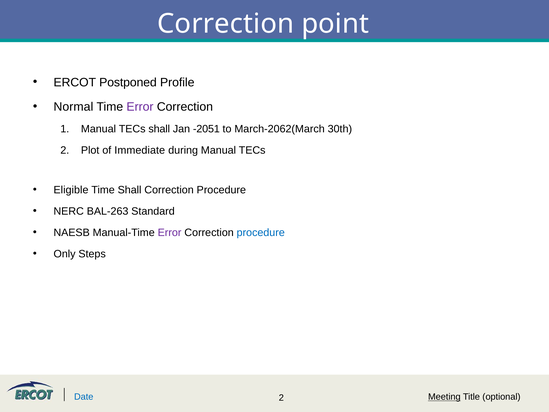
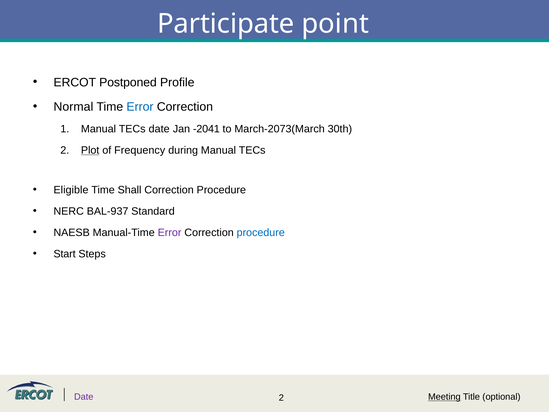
Correction at (226, 24): Correction -> Participate
Error at (140, 107) colour: purple -> blue
TECs shall: shall -> date
-2051: -2051 -> -2041
March-2062(March: March-2062(March -> March-2073(March
Plot underline: none -> present
Immediate: Immediate -> Frequency
BAL-263: BAL-263 -> BAL-937
Only: Only -> Start
Date at (84, 397) colour: blue -> purple
